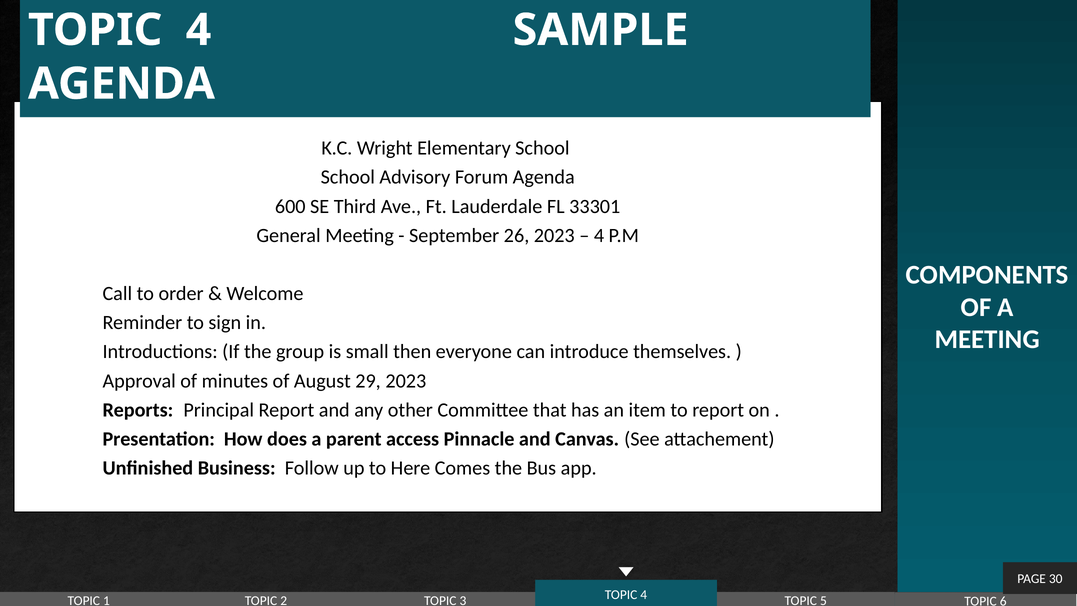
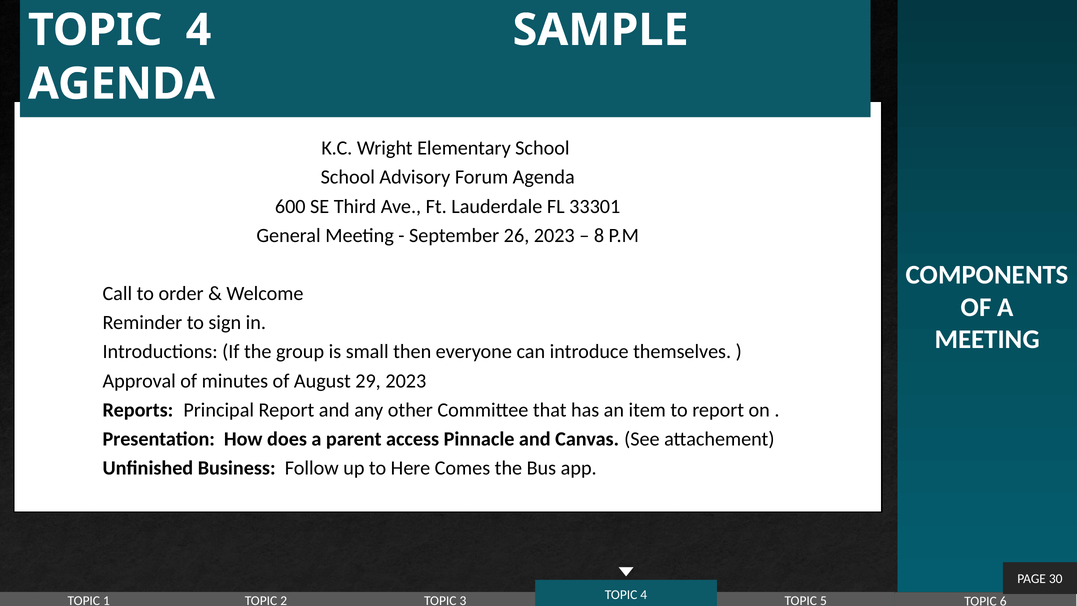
4 at (599, 235): 4 -> 8
